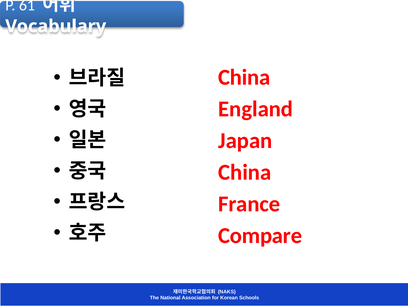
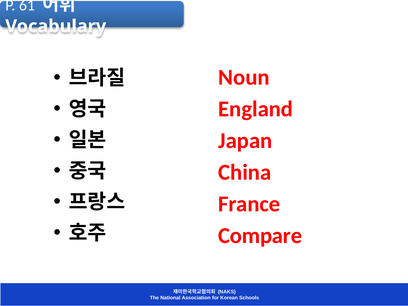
China at (244, 77): China -> Noun
